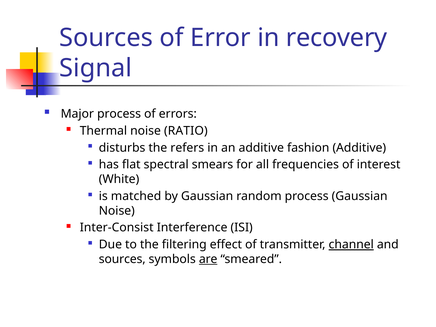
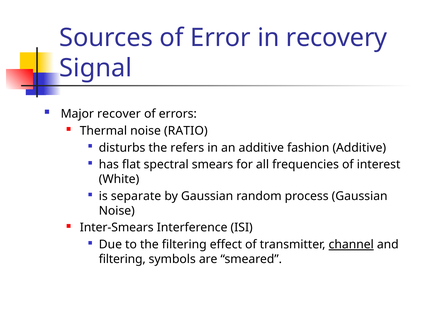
Major process: process -> recover
matched: matched -> separate
Inter-Consist: Inter-Consist -> Inter-Smears
sources at (122, 259): sources -> filtering
are underline: present -> none
